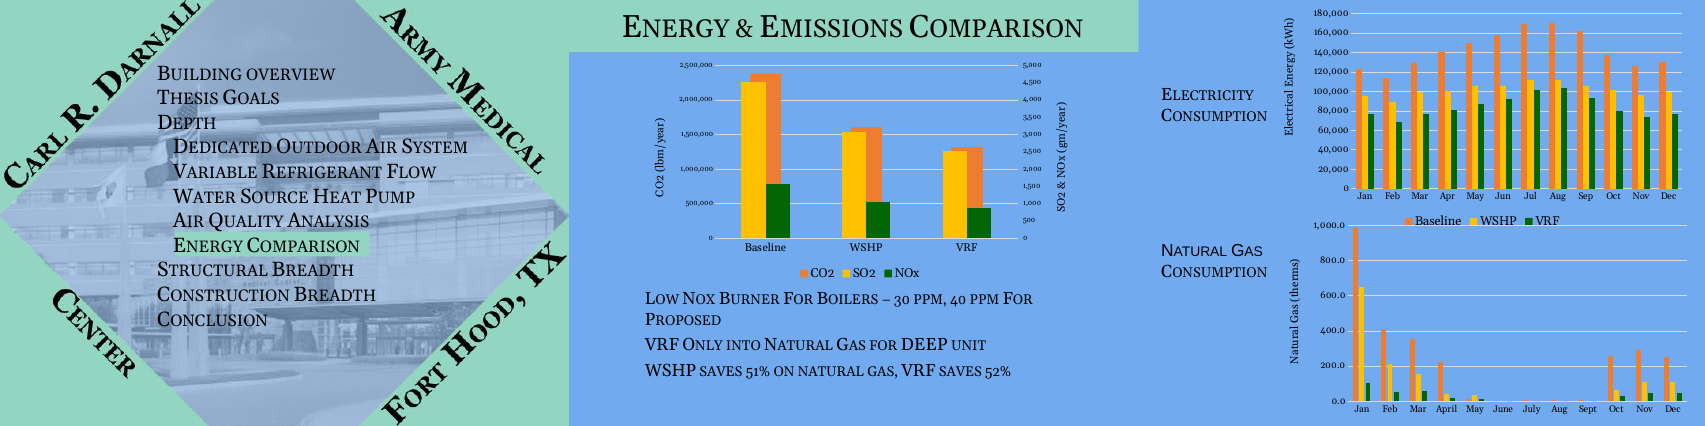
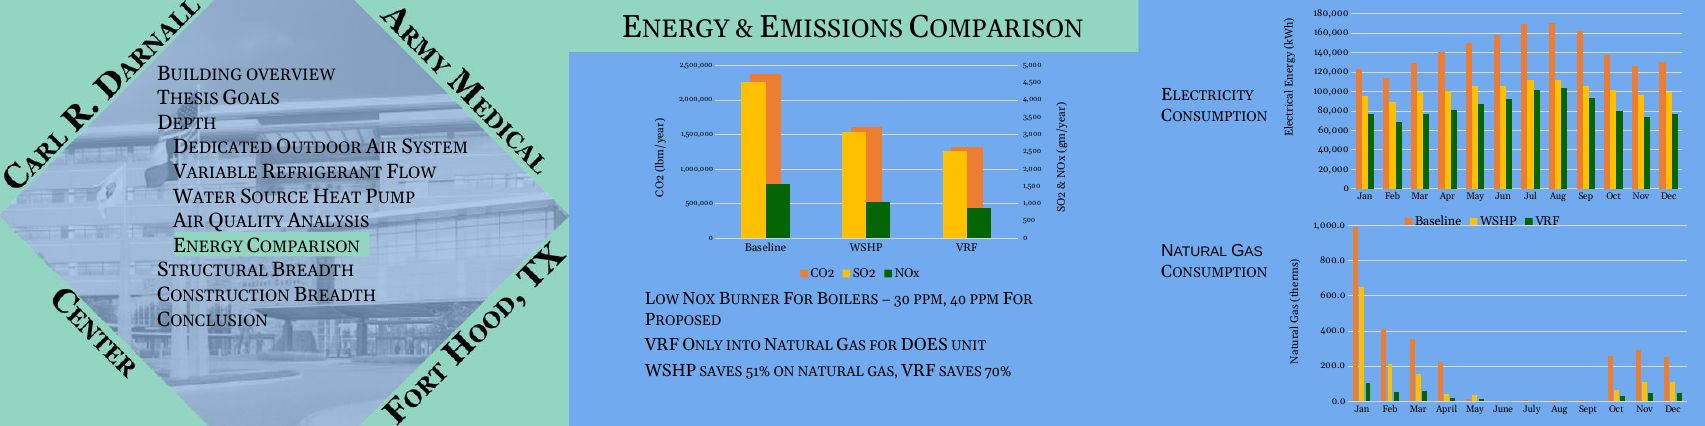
DEEP: DEEP -> DOES
52%: 52% -> 70%
